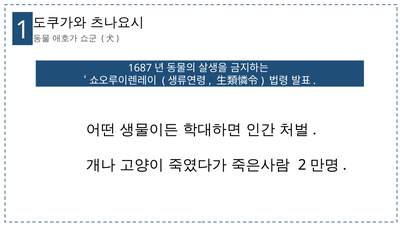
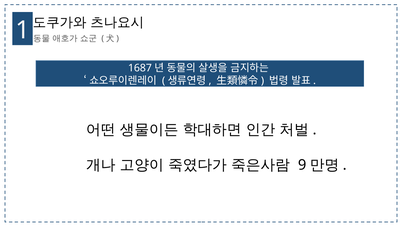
2: 2 -> 9
